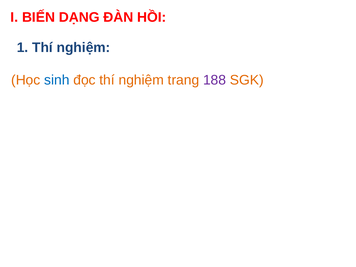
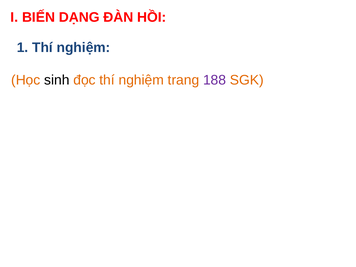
sinh colour: blue -> black
